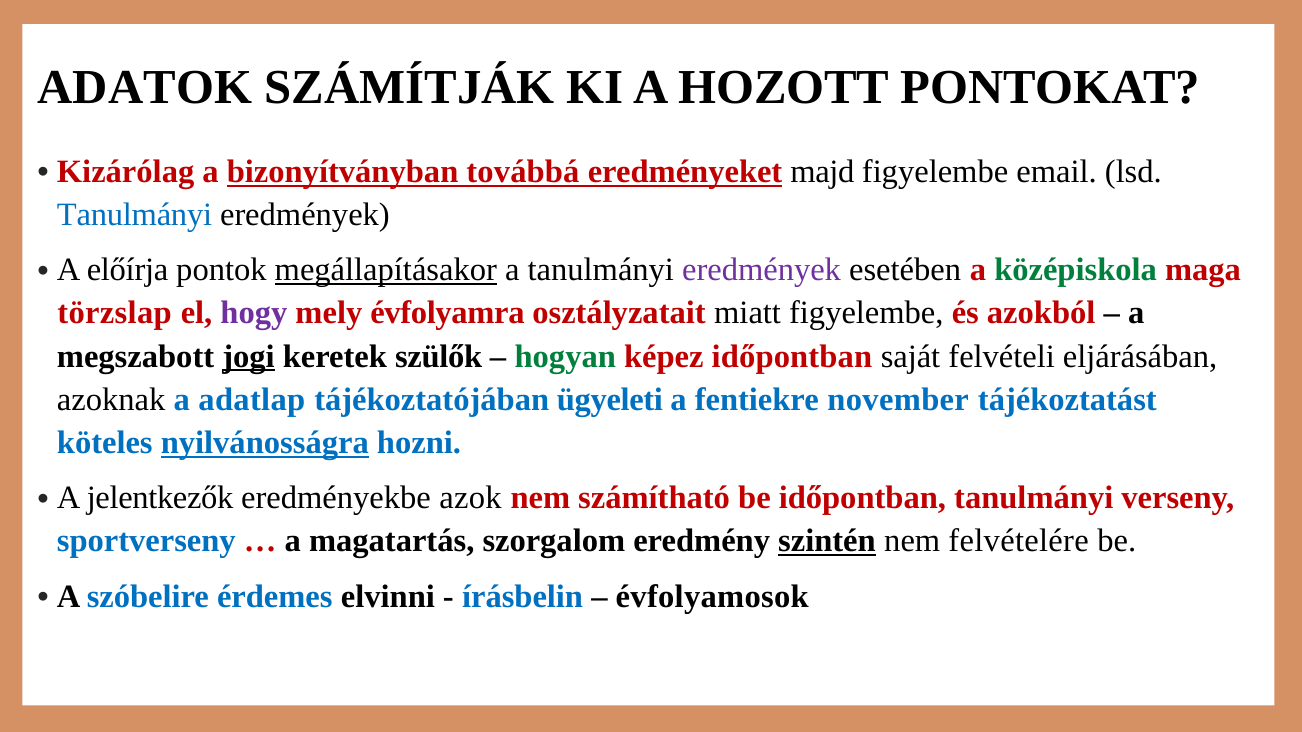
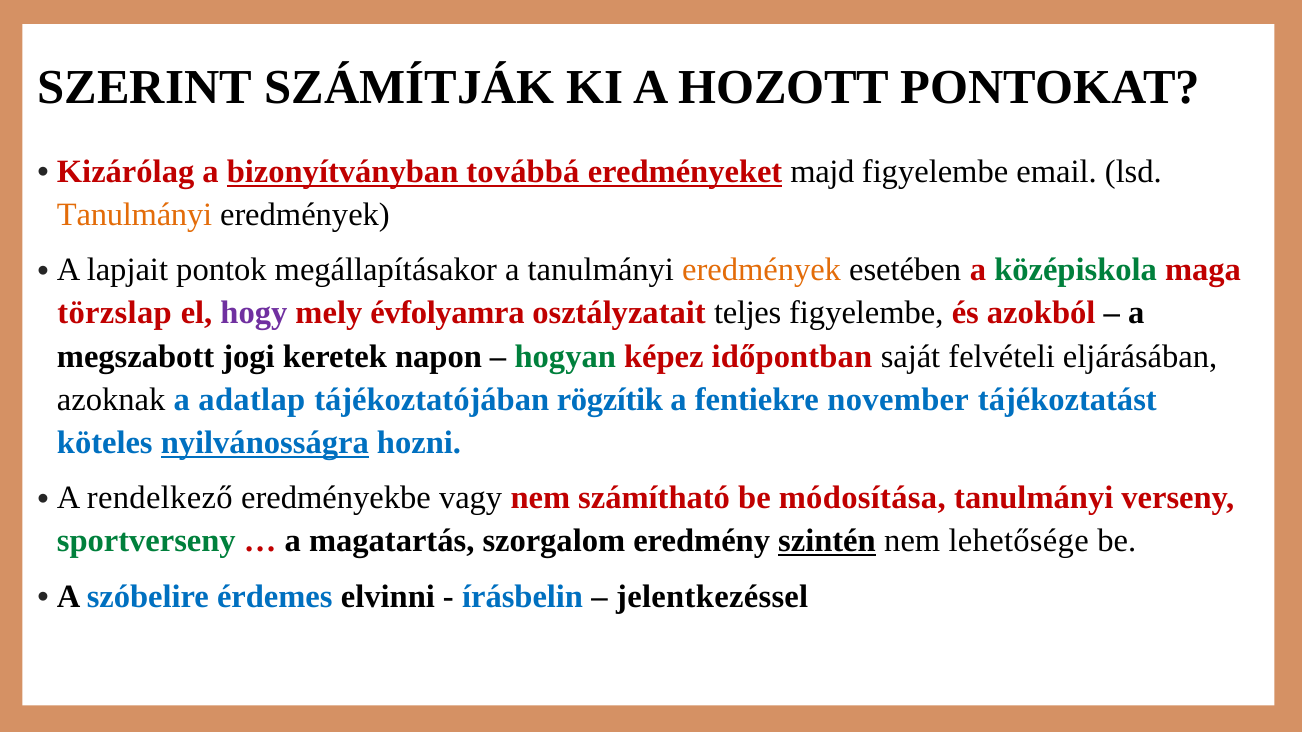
ADATOK: ADATOK -> SZERINT
Tanulmányi at (135, 215) colour: blue -> orange
előírja: előírja -> lapjait
megállapításakor underline: present -> none
eredmények at (762, 270) colour: purple -> orange
miatt: miatt -> teljes
jogi underline: present -> none
szülők: szülők -> napon
ügyeleti: ügyeleti -> rögzítik
jelentkezők: jelentkezők -> rendelkező
azok: azok -> vagy
be időpontban: időpontban -> módosítása
sportverseny colour: blue -> green
felvételére: felvételére -> lehetősége
évfolyamosok: évfolyamosok -> jelentkezéssel
